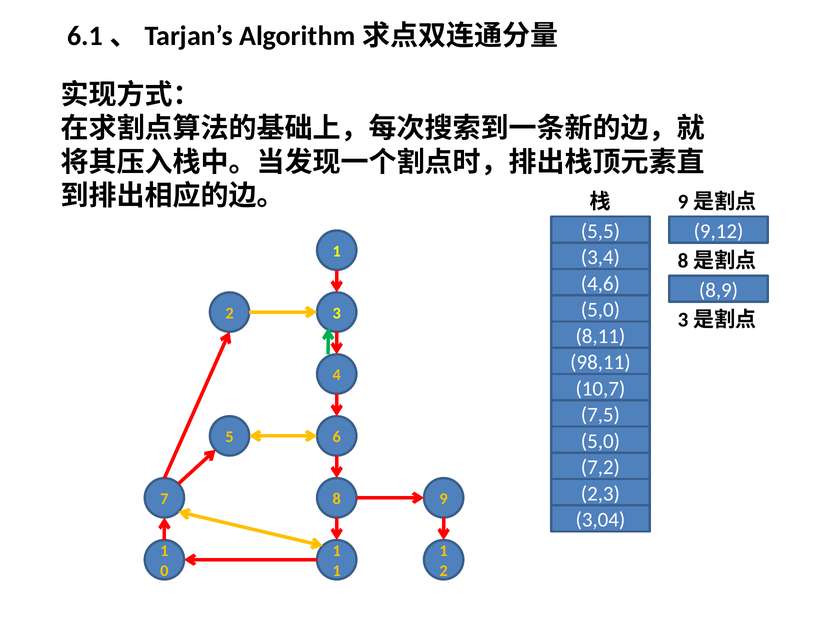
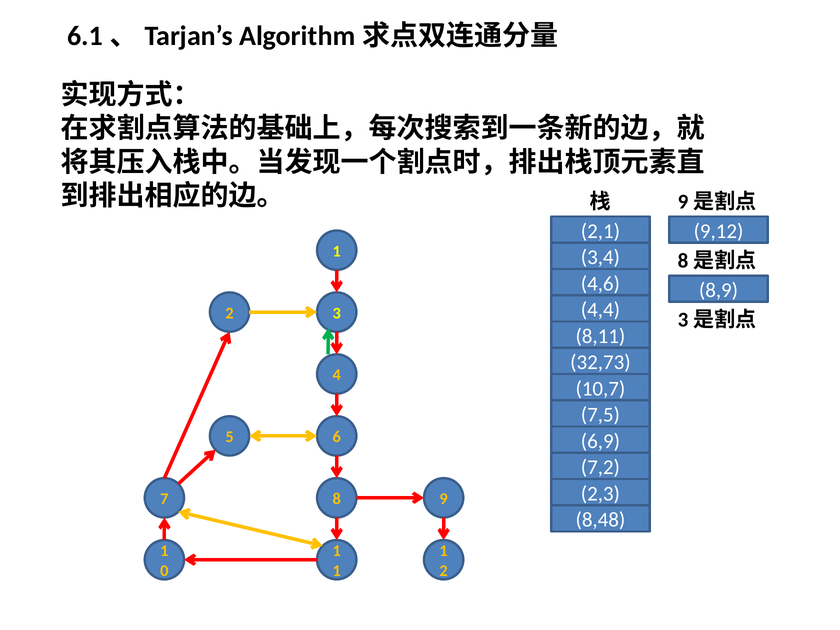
5,5: 5,5 -> 2,1
5,0 at (600, 310): 5,0 -> 4,4
98,11: 98,11 -> 32,73
5,0 at (600, 441): 5,0 -> 6,9
3,04: 3,04 -> 8,48
